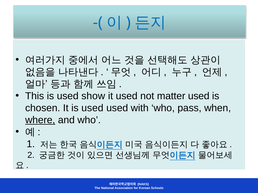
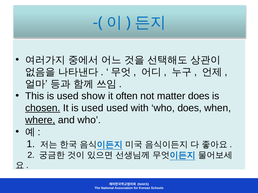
it used: used -> often
matter used: used -> does
chosen underline: none -> present
who pass: pass -> does
